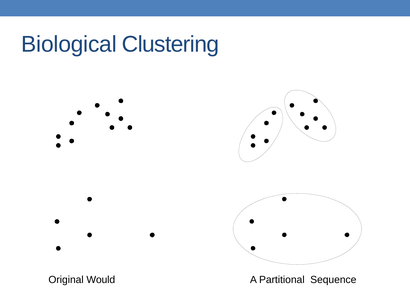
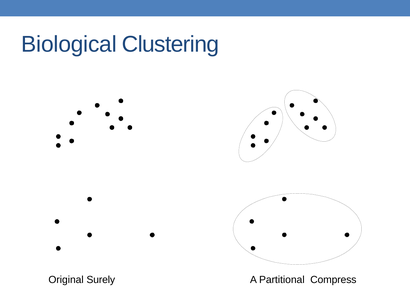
Would: Would -> Surely
Sequence: Sequence -> Compress
